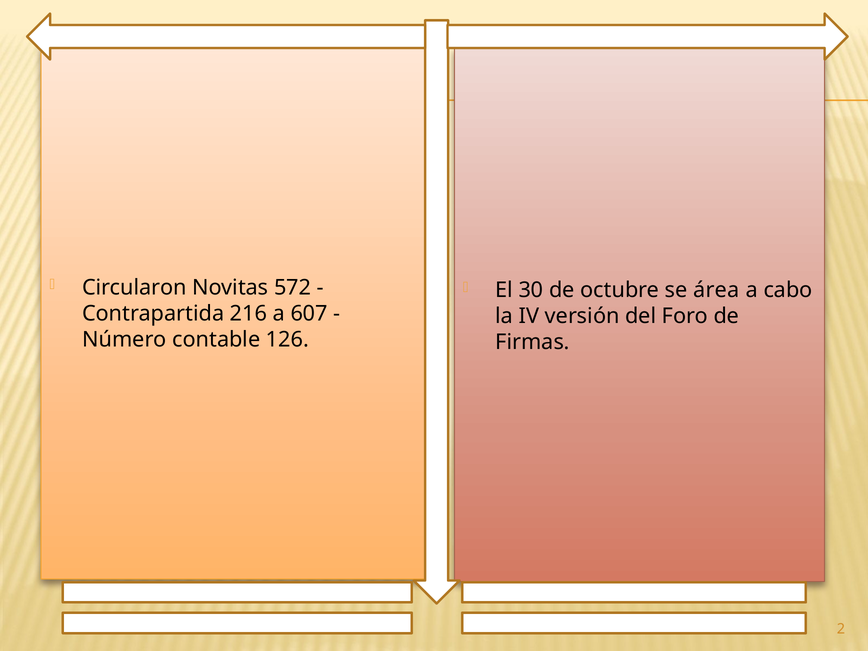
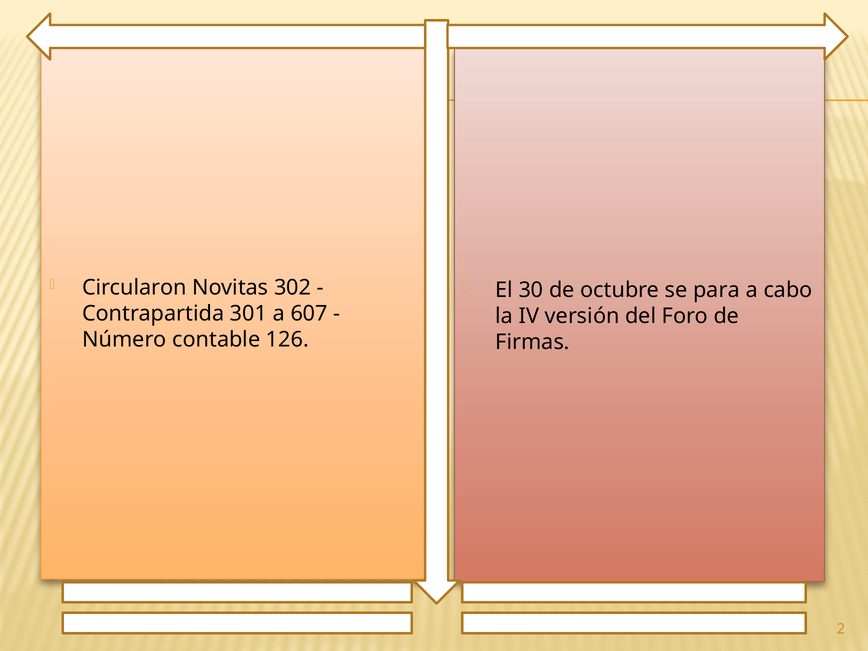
572: 572 -> 302
área: área -> para
216: 216 -> 301
